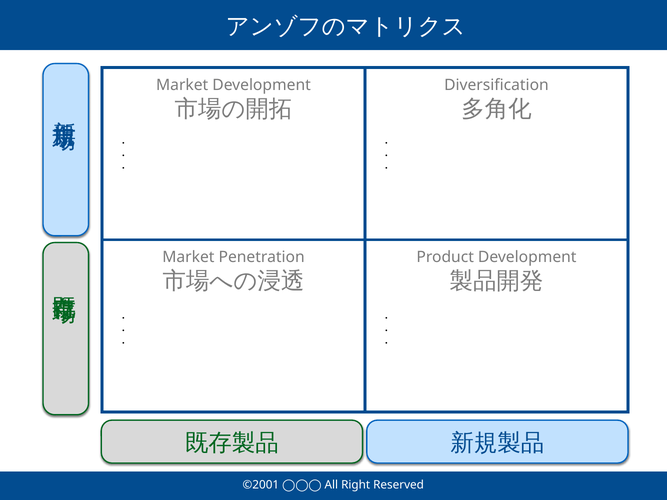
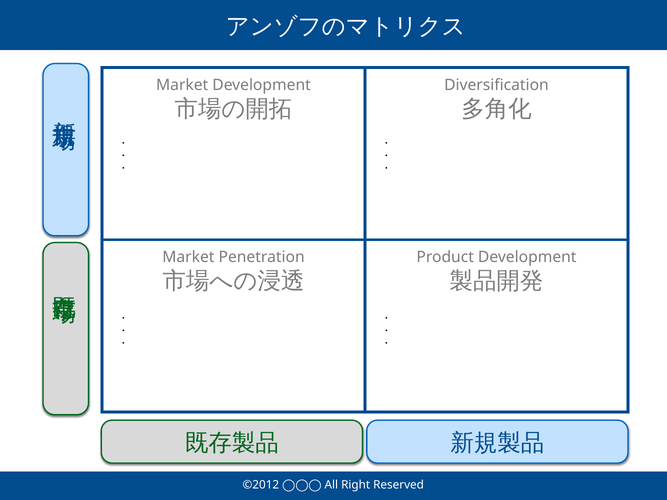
©2001: ©2001 -> ©2012
